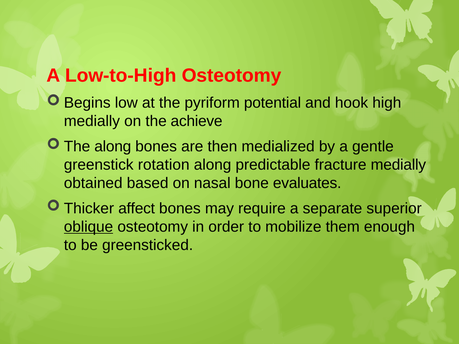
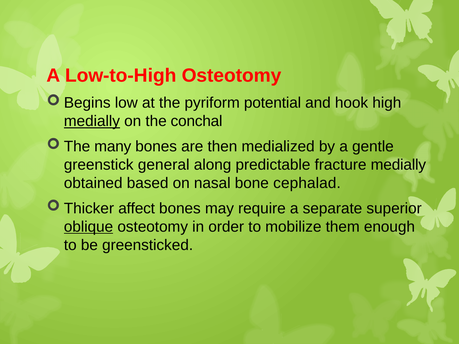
medially at (92, 121) underline: none -> present
achieve: achieve -> conchal
along at (113, 147): along -> many
rotation: rotation -> general
evaluates: evaluates -> cephalad
